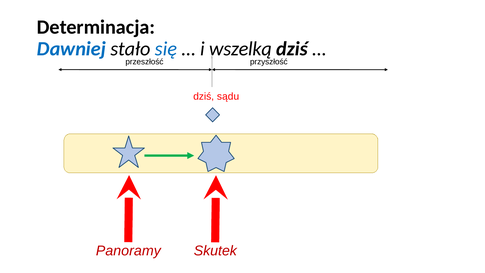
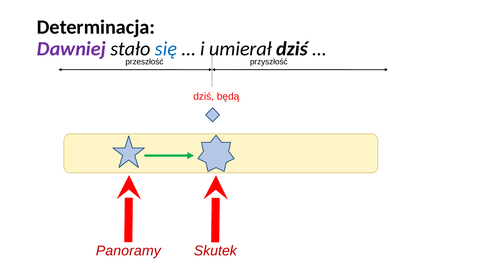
Dawniej colour: blue -> purple
wszelką: wszelką -> umierał
sądu: sądu -> będą
